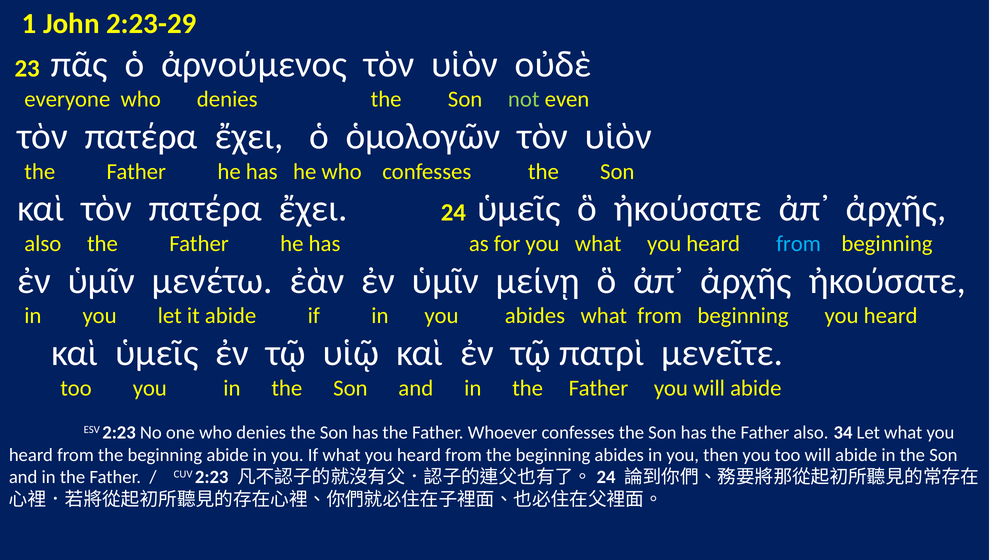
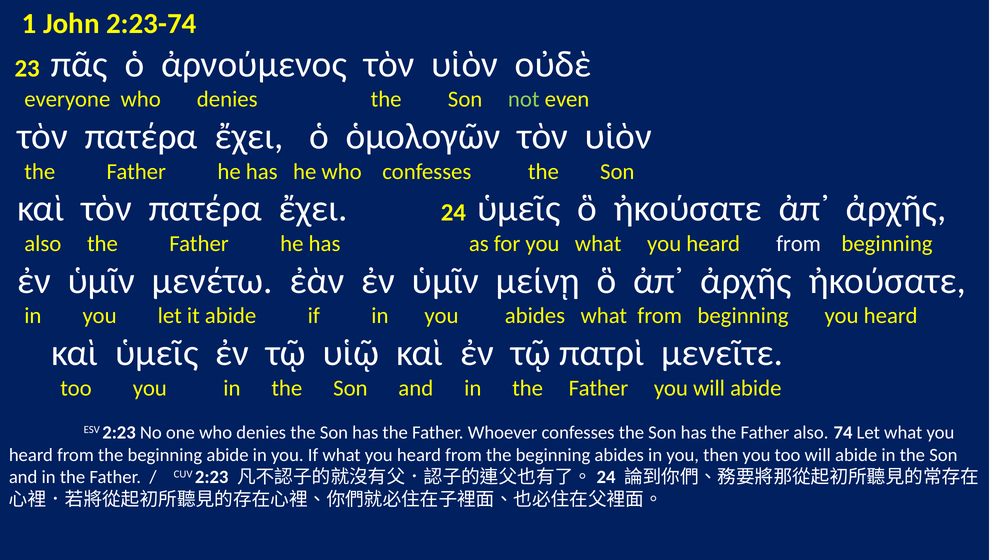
2:23-29: 2:23-29 -> 2:23-74
from at (799, 244) colour: light blue -> white
34: 34 -> 74
